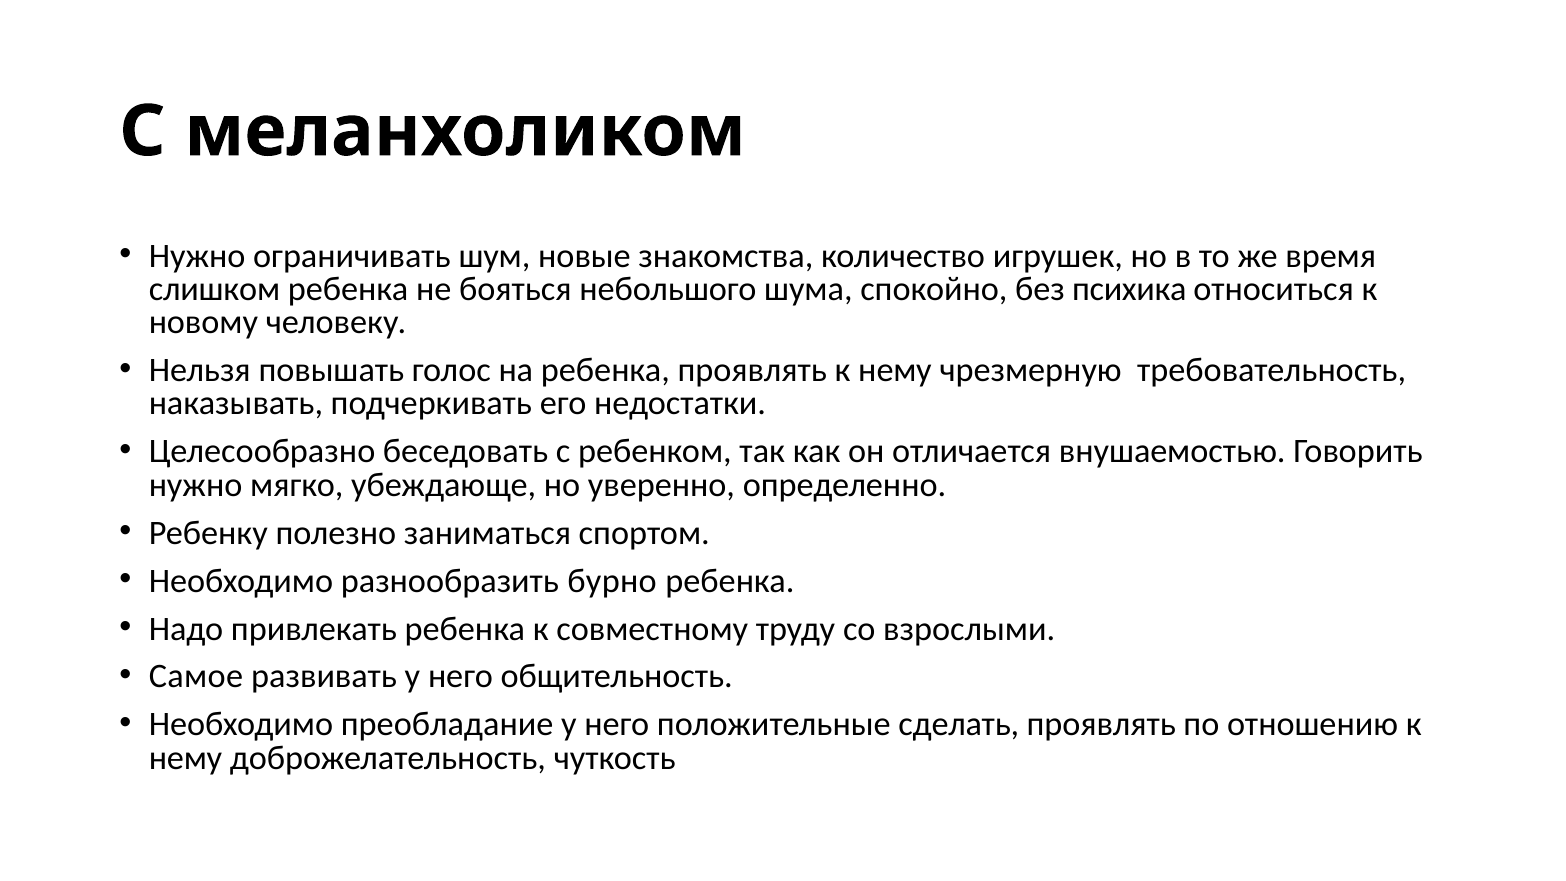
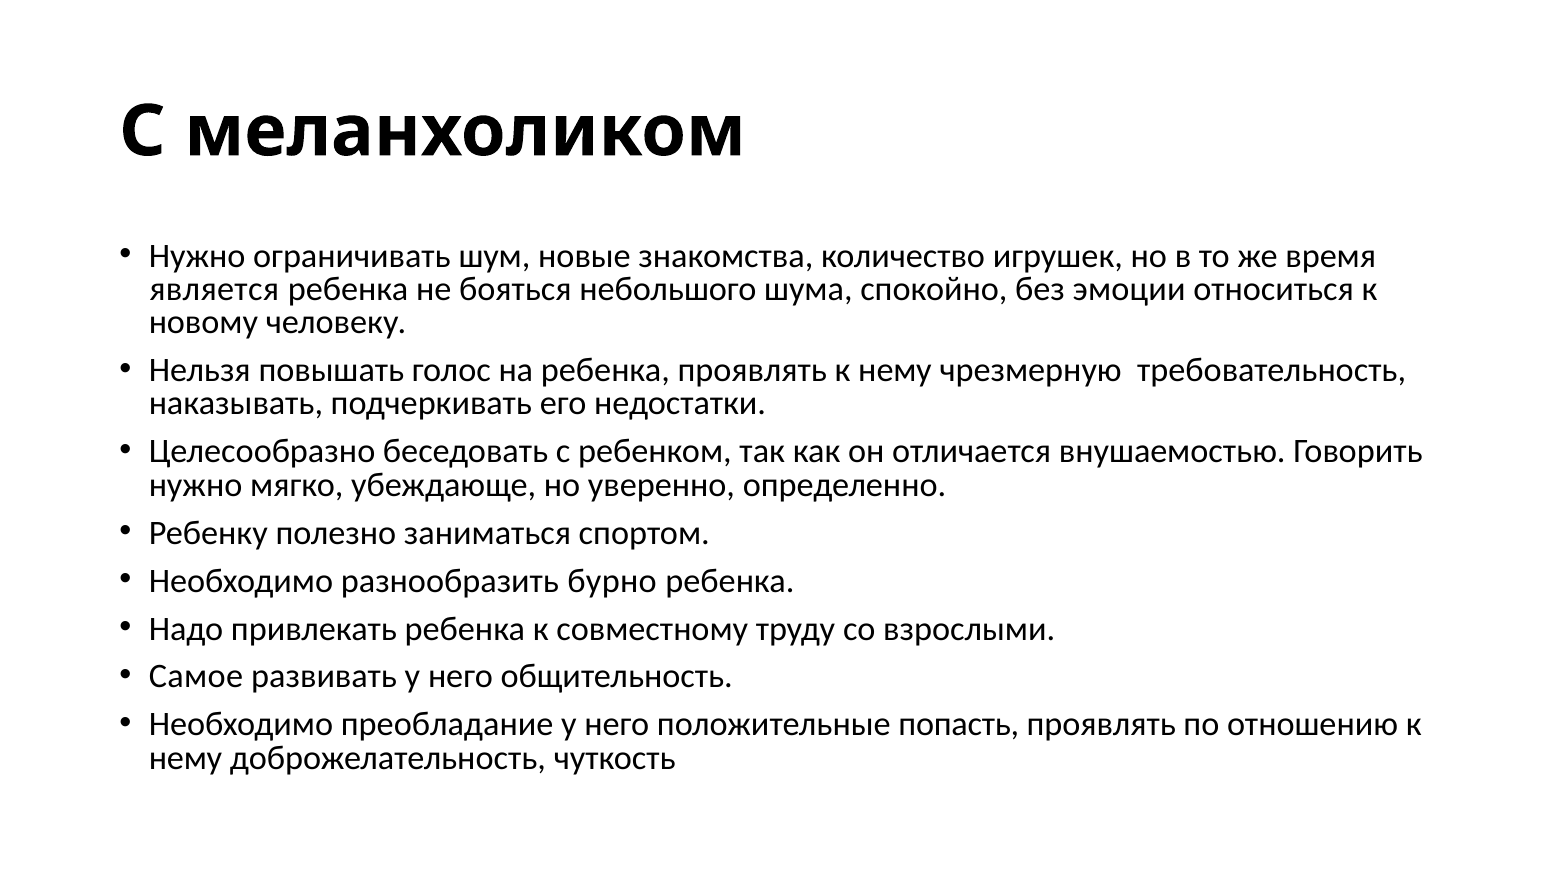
слишком: слишком -> является
психика: психика -> эмоции
сделать: сделать -> попасть
